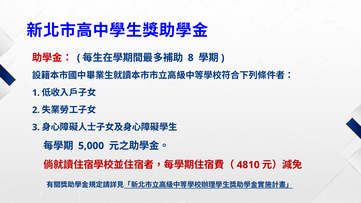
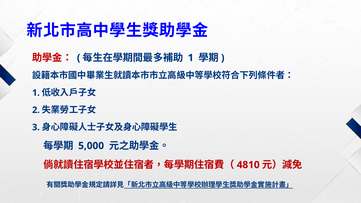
8 at (191, 58): 8 -> 1
